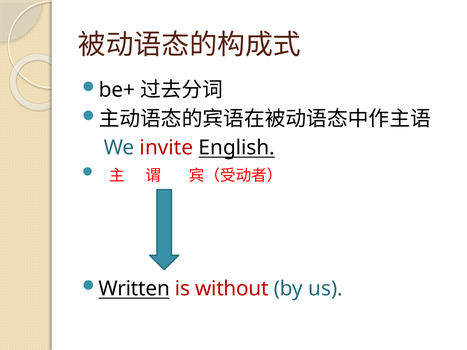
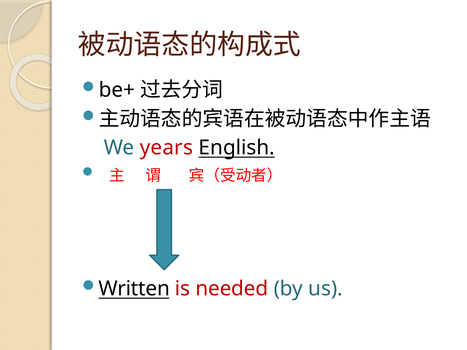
invite: invite -> years
without: without -> needed
